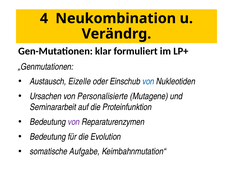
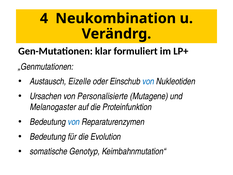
Seminararbeit: Seminararbeit -> Melanogaster
von at (74, 122) colour: purple -> blue
Aufgabe: Aufgabe -> Genotyp
